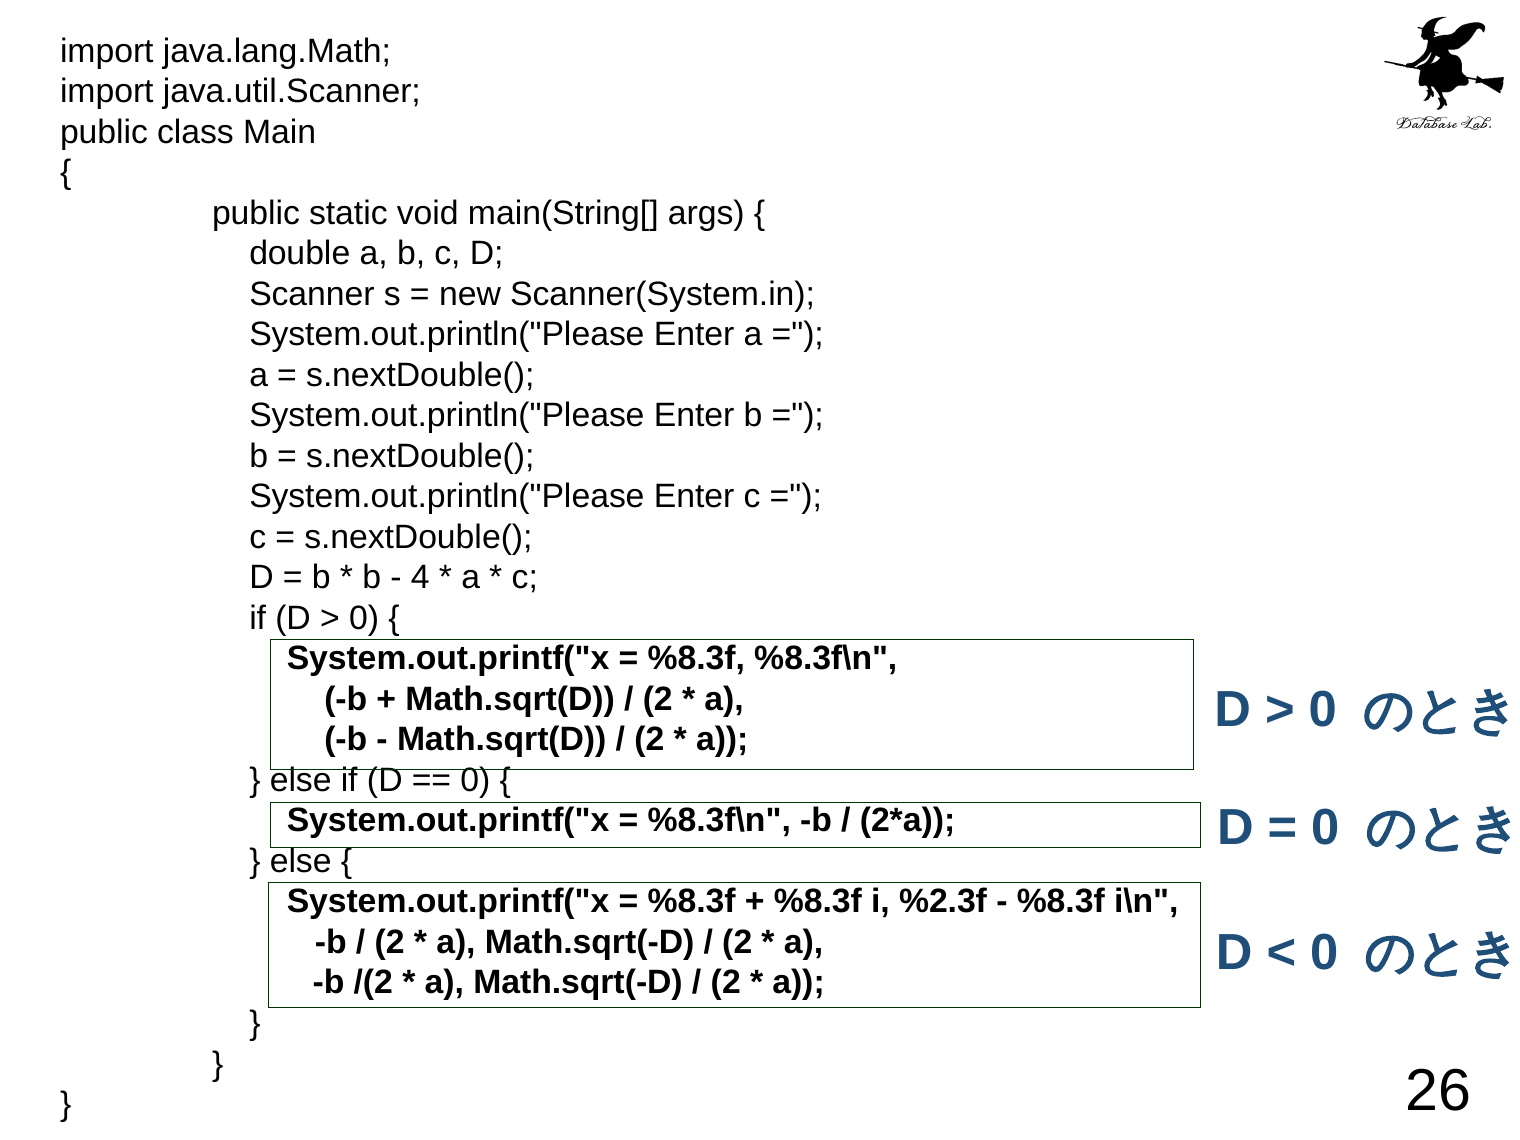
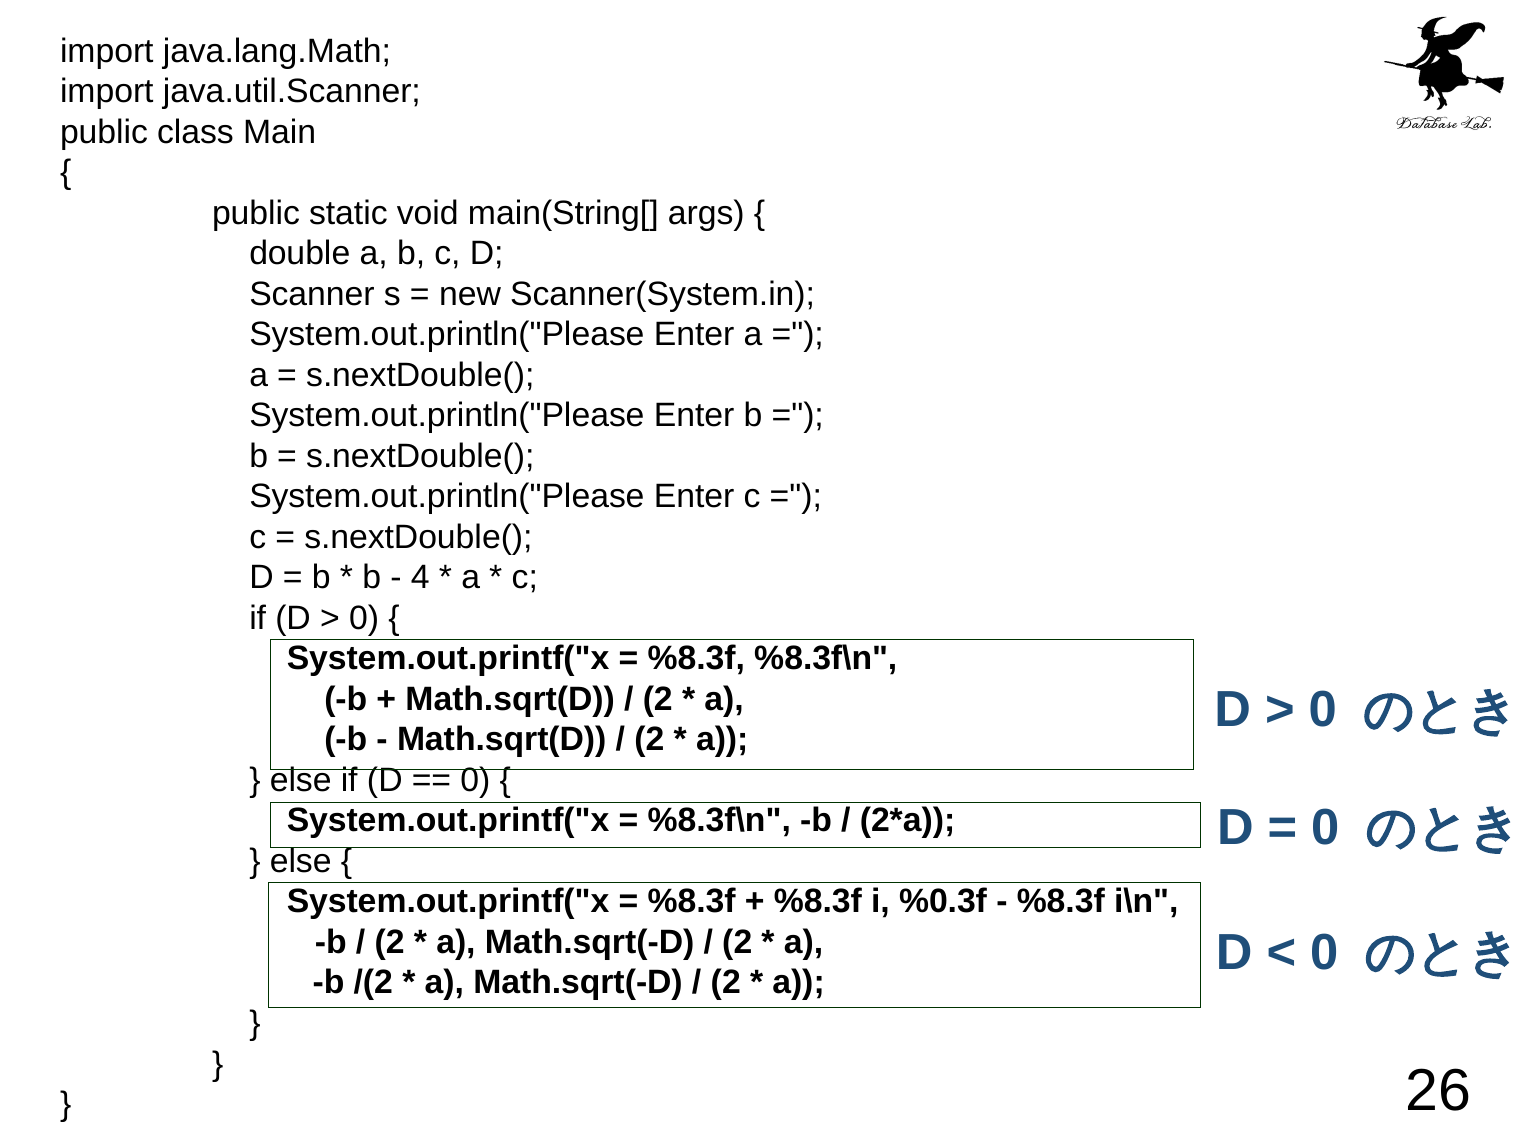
%2.3f: %2.3f -> %0.3f
